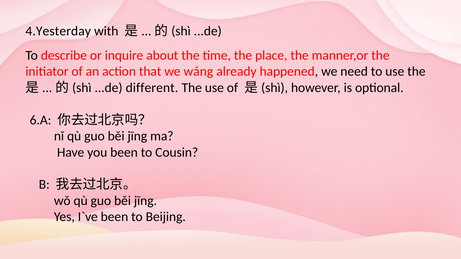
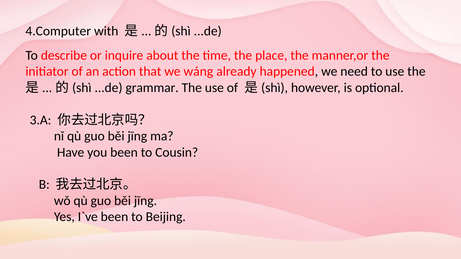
4.Yesterday: 4.Yesterday -> 4.Computer
different: different -> grammar
6.A: 6.A -> 3.A
